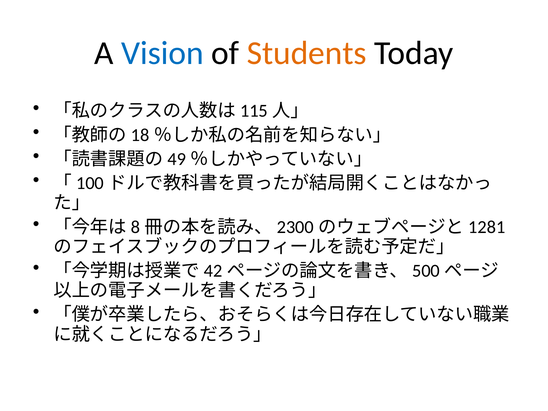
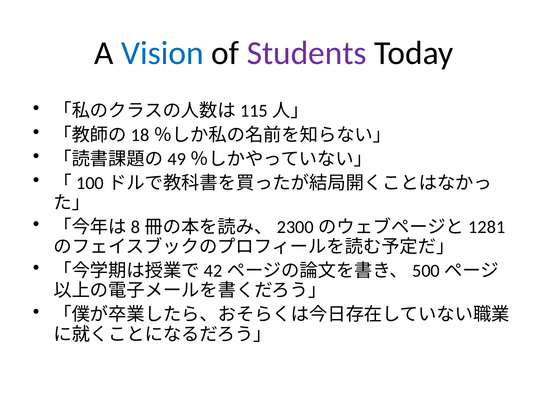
Students colour: orange -> purple
